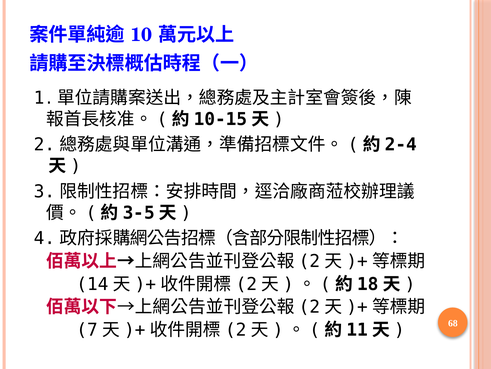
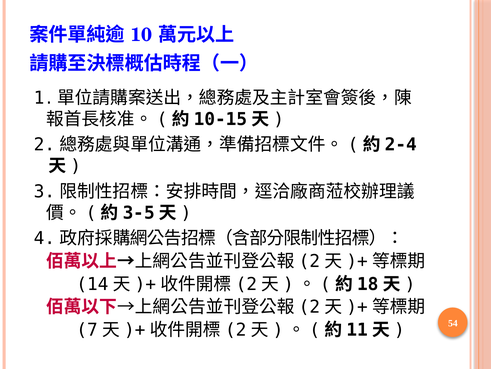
68: 68 -> 54
